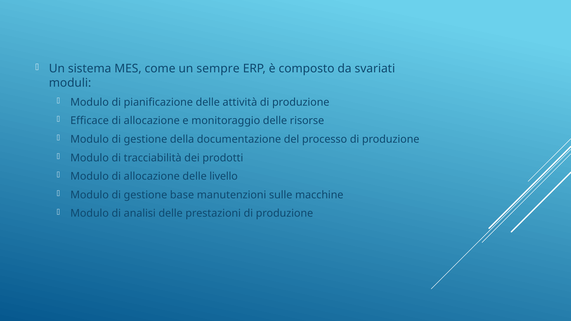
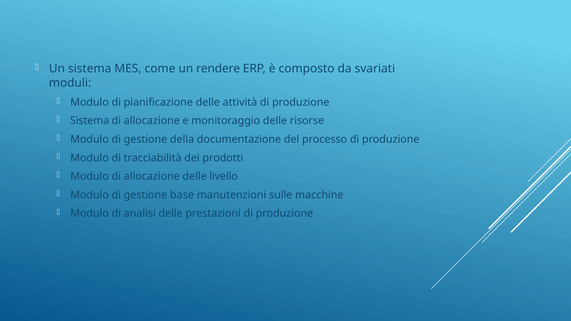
sempre: sempre -> rendere
Efficace at (90, 121): Efficace -> Sistema
